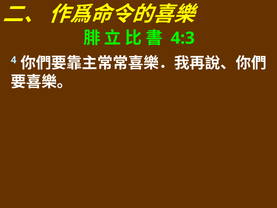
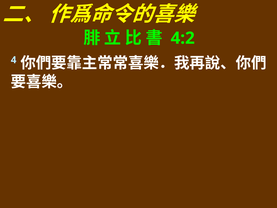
4:3: 4:3 -> 4:2
